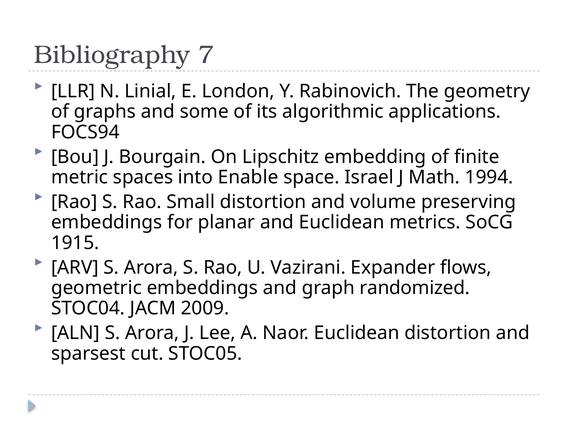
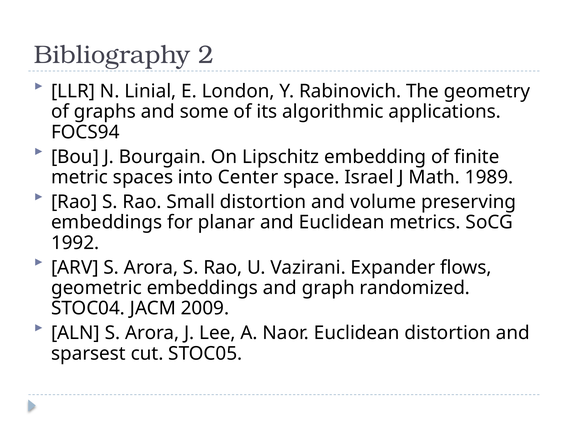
7: 7 -> 2
Enable: Enable -> Center
1994: 1994 -> 1989
1915: 1915 -> 1992
